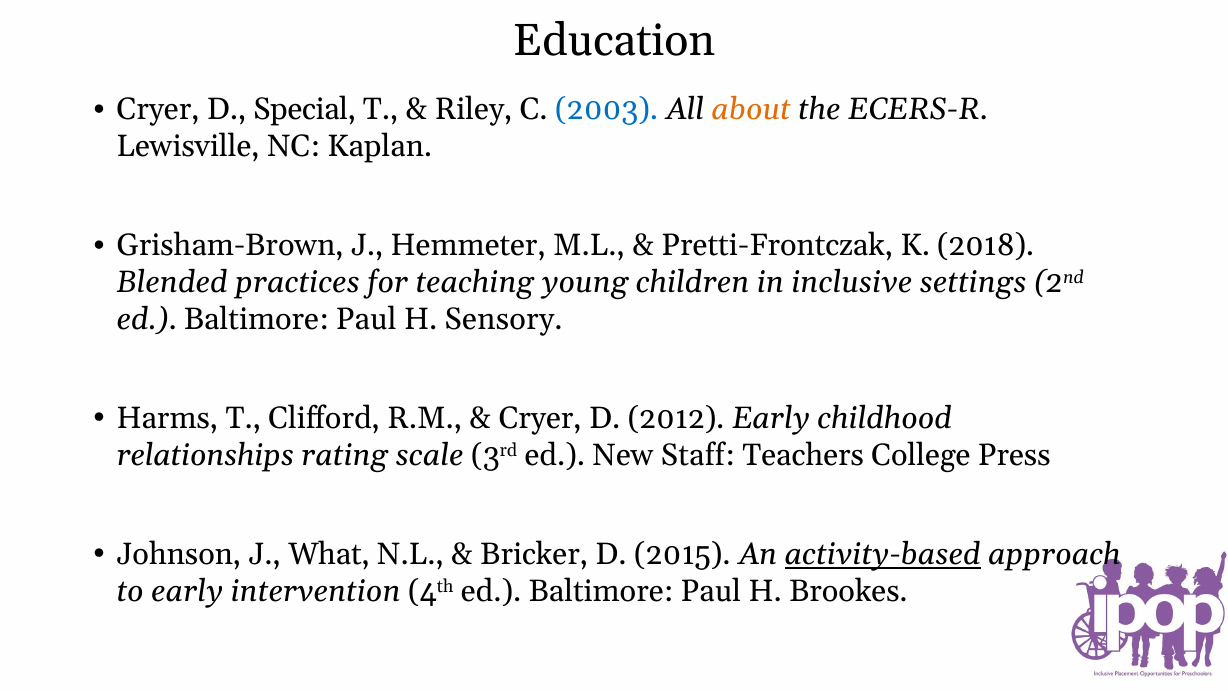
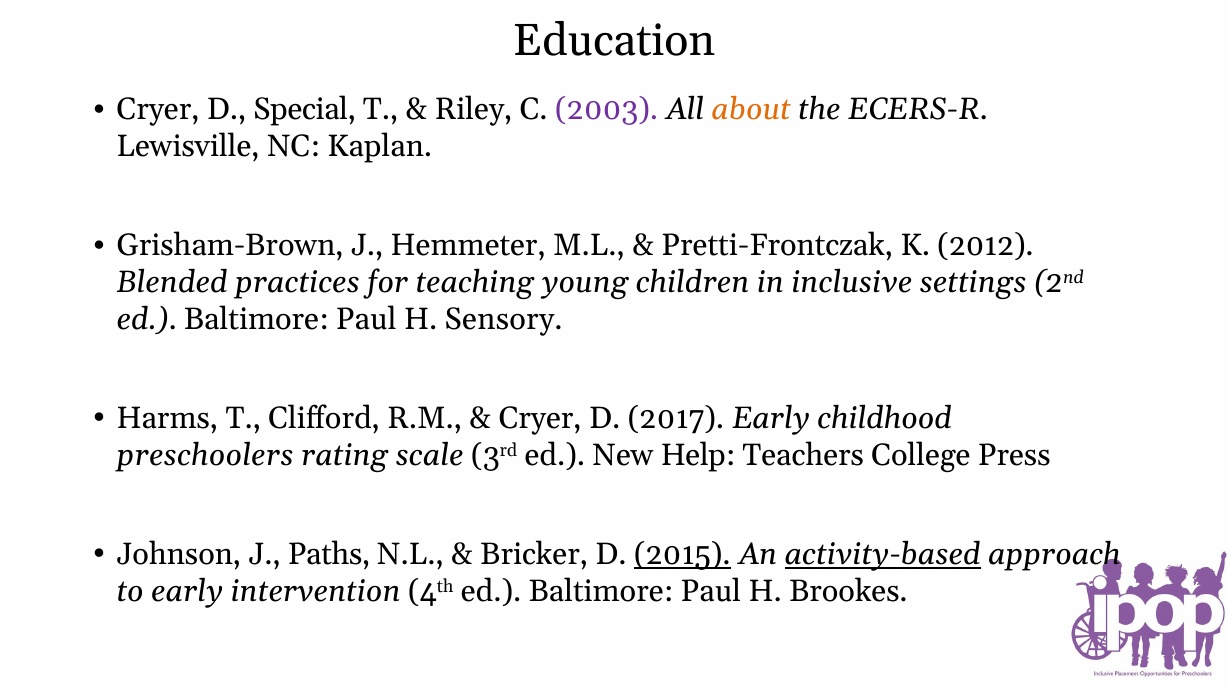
2003 colour: blue -> purple
2018: 2018 -> 2012
2012: 2012 -> 2017
relationships: relationships -> preschoolers
Staff: Staff -> Help
What: What -> Paths
2015 underline: none -> present
